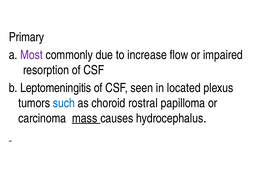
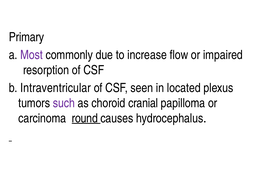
Leptomeningitis: Leptomeningitis -> Intraventricular
such colour: blue -> purple
rostral: rostral -> cranial
mass: mass -> round
